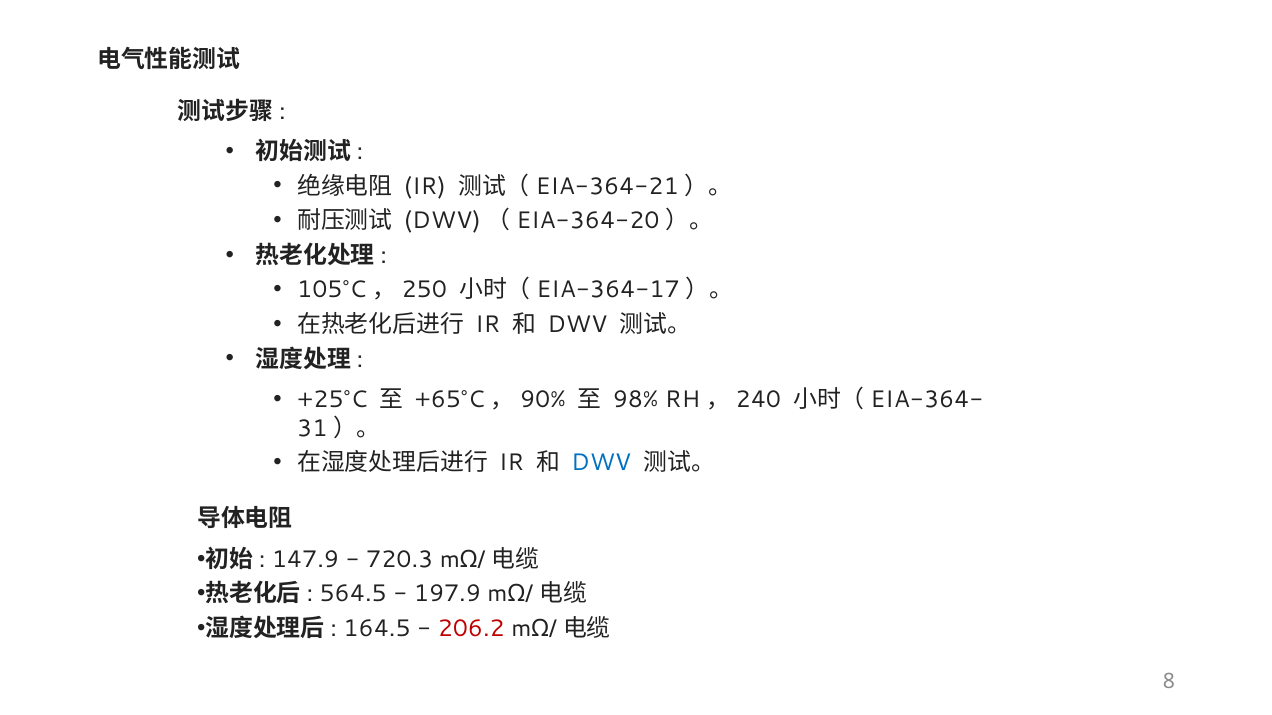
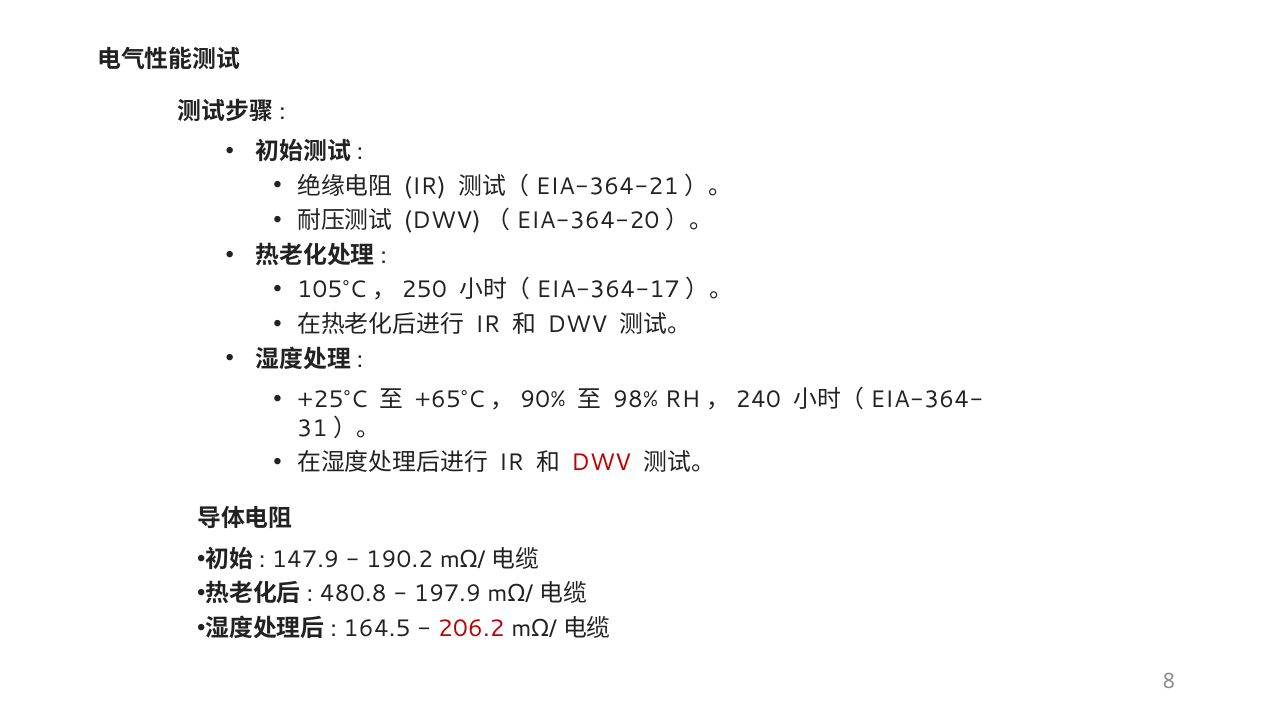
DWV at (601, 463) colour: blue -> red
720.3: 720.3 -> 190.2
564.5: 564.5 -> 480.8
